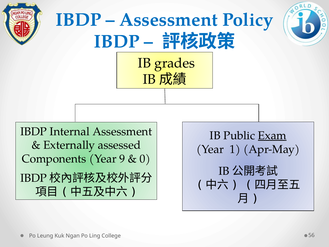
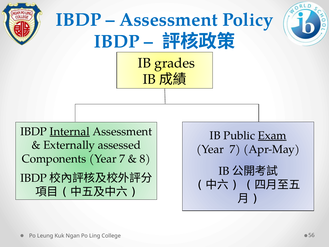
Internal underline: none -> present
1 at (235, 149): 1 -> 7
Components Year 9: 9 -> 7
0: 0 -> 8
